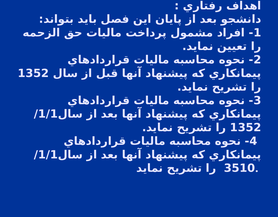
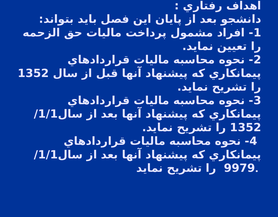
3510: 3510 -> 9979
